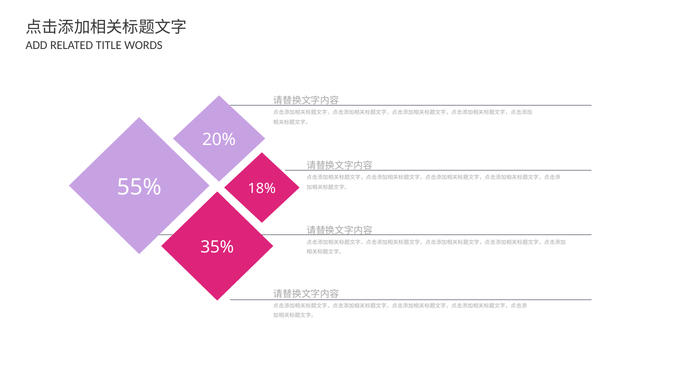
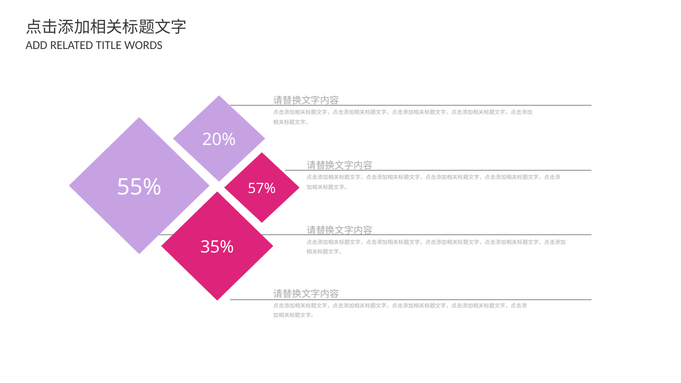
18%: 18% -> 57%
